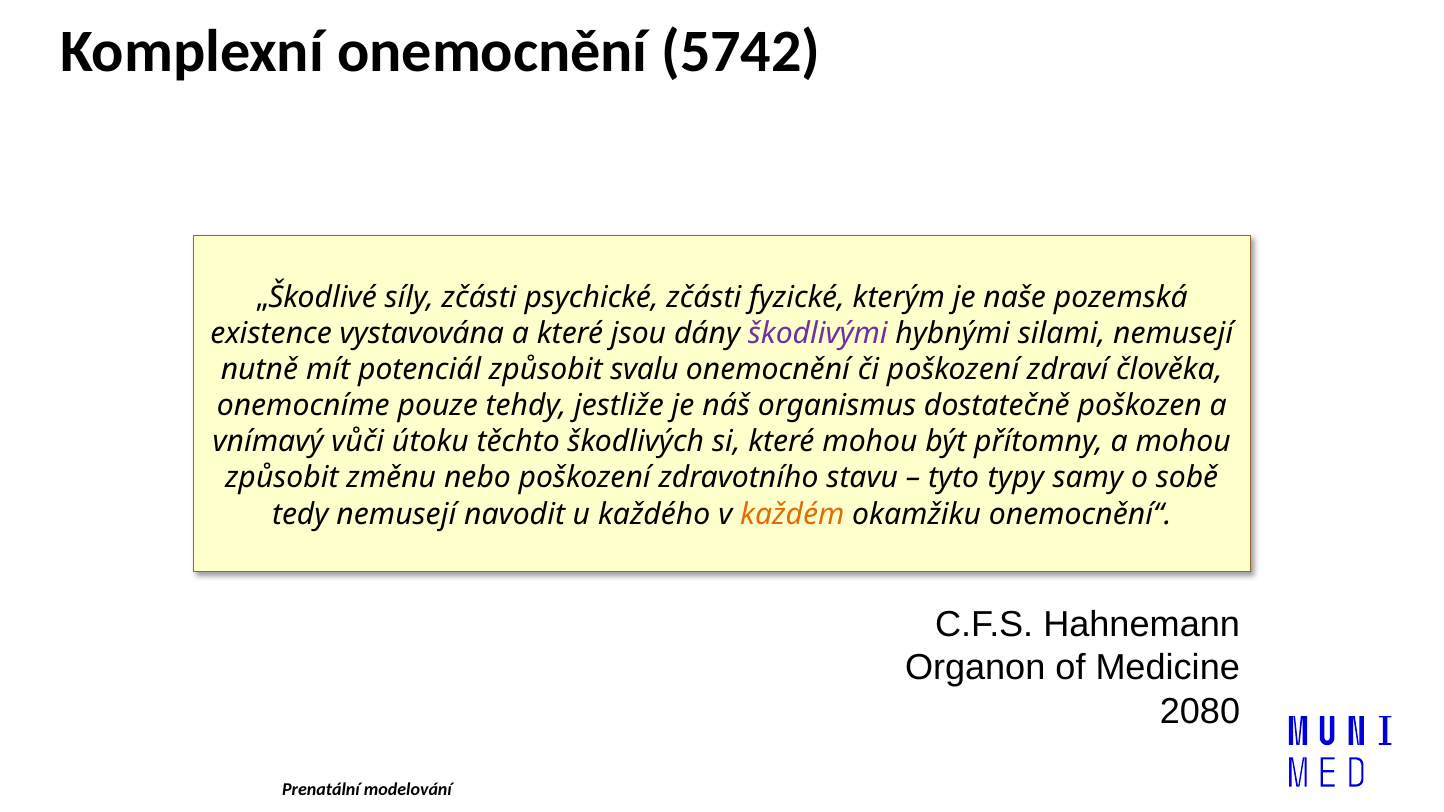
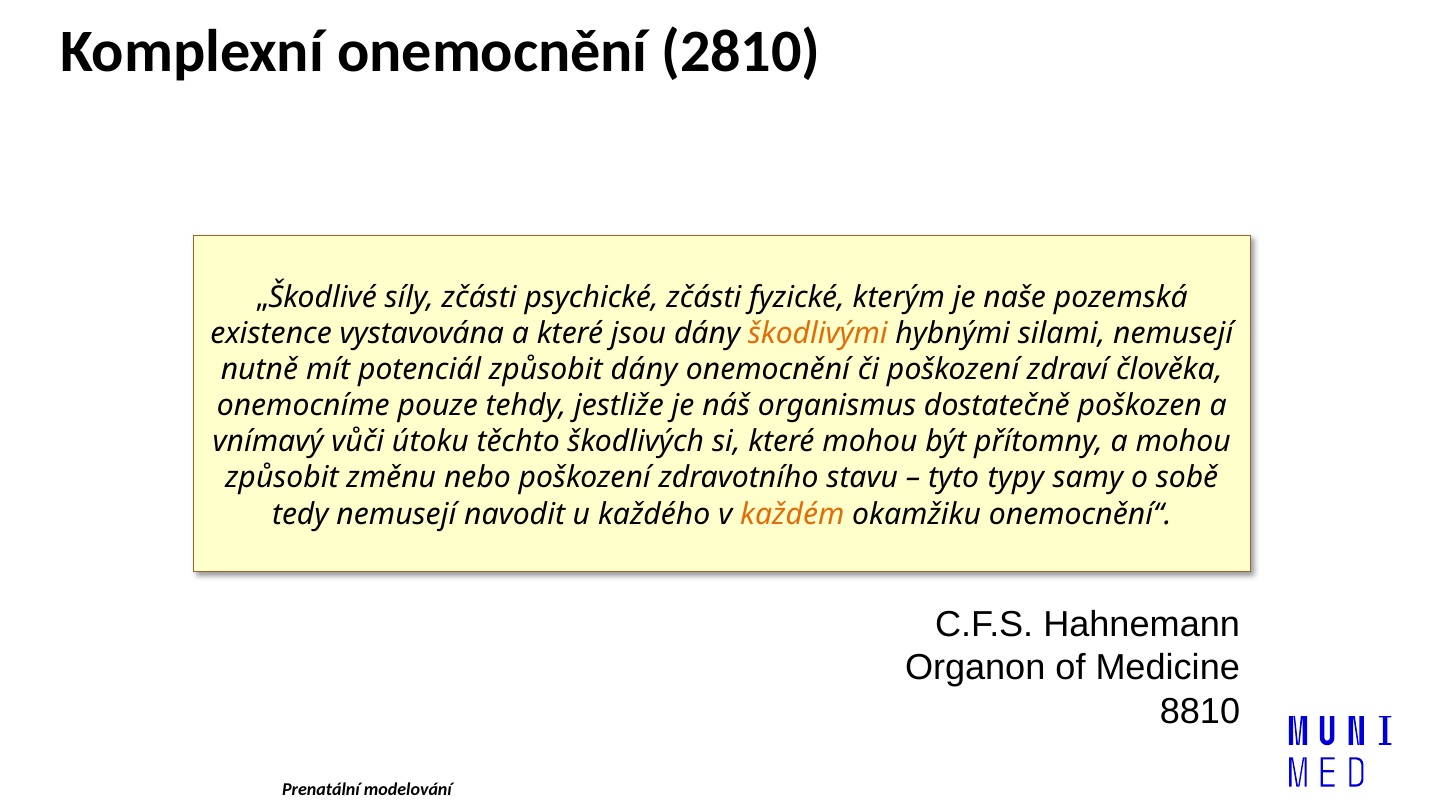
5742: 5742 -> 2810
škodlivými colour: purple -> orange
způsobit svalu: svalu -> dány
2080: 2080 -> 8810
